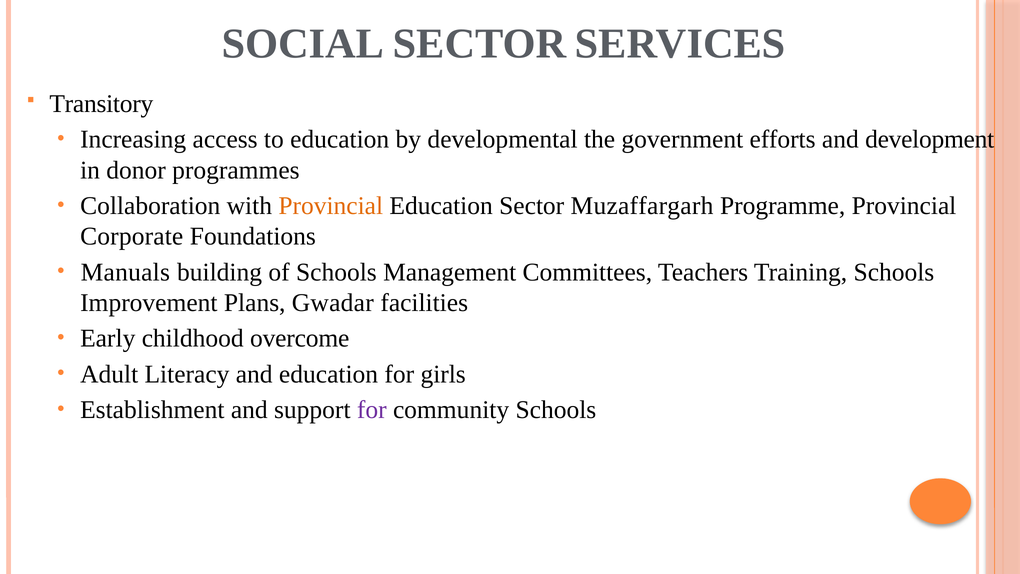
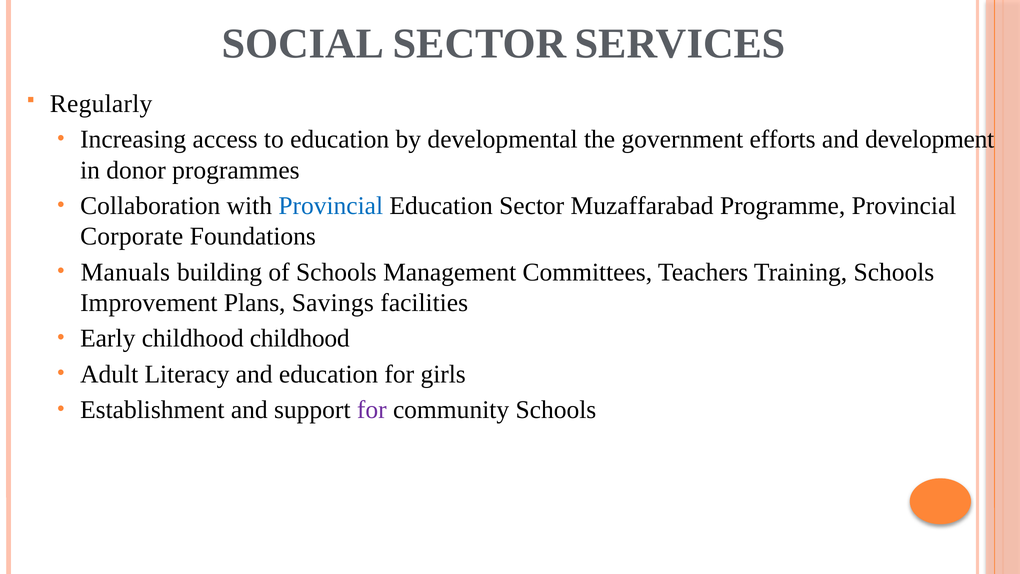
Transitory: Transitory -> Regularly
Provincial at (331, 206) colour: orange -> blue
Muzaffargarh: Muzaffargarh -> Muzaffarabad
Gwadar: Gwadar -> Savings
childhood overcome: overcome -> childhood
